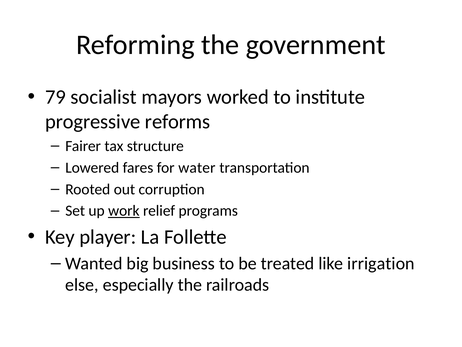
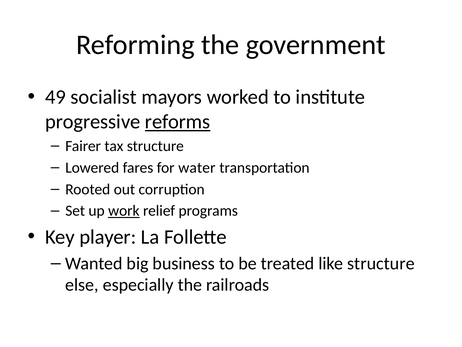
79: 79 -> 49
reforms underline: none -> present
like irrigation: irrigation -> structure
